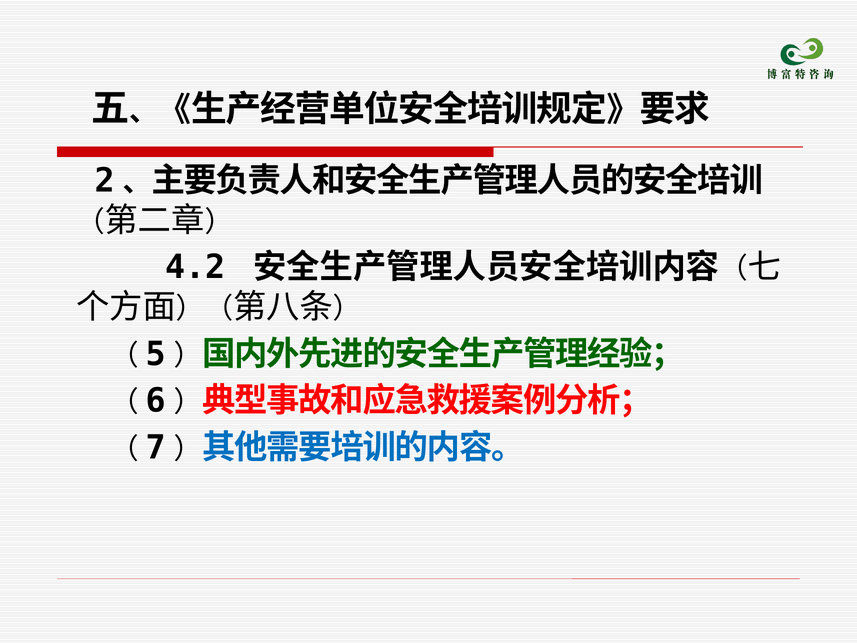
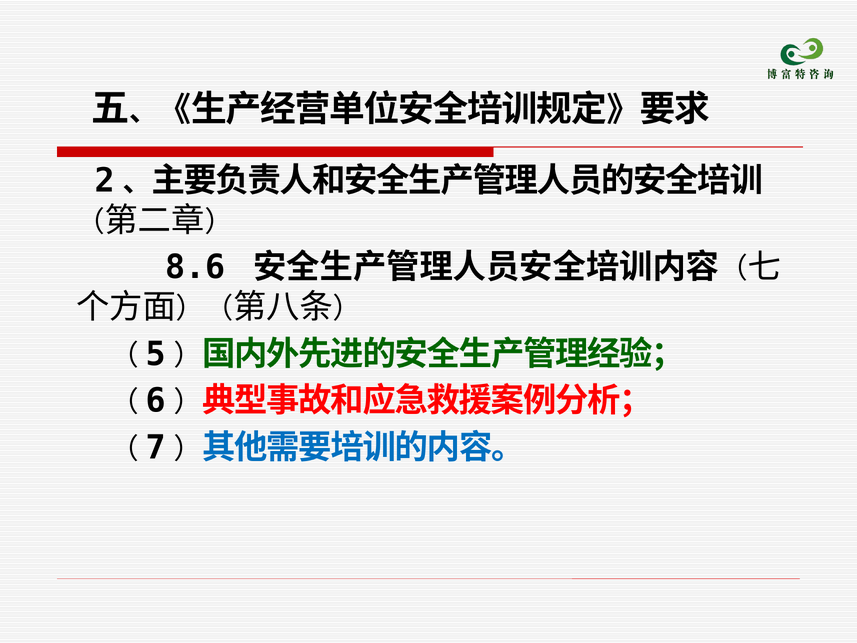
4.2: 4.2 -> 8.6
